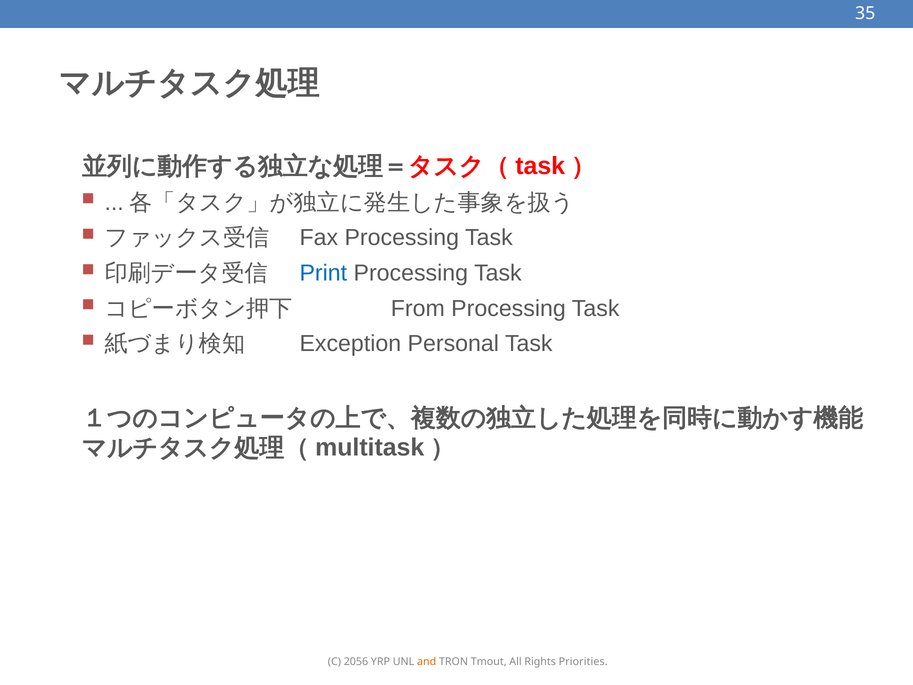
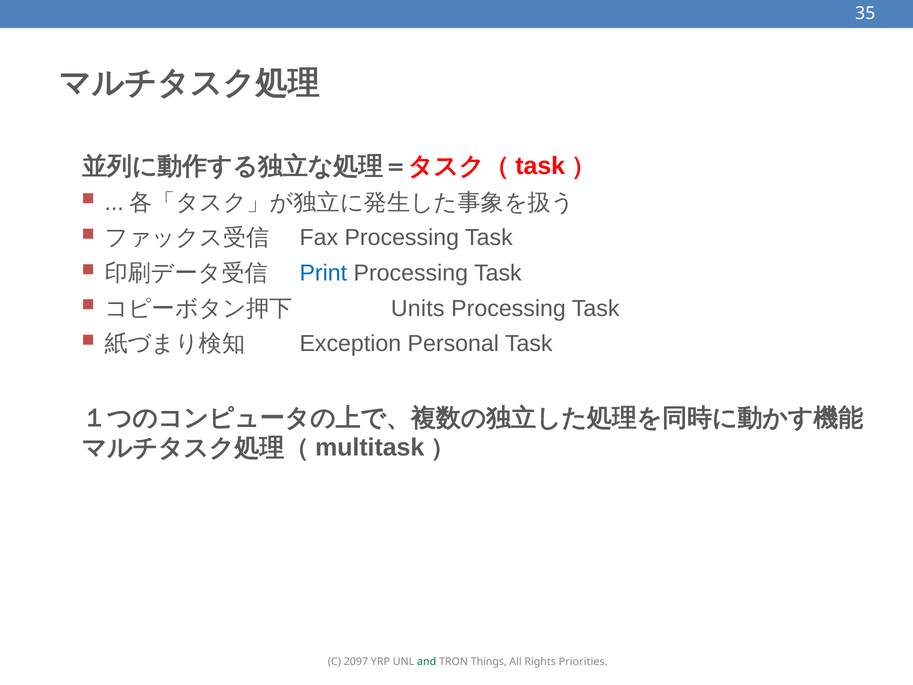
From: From -> Units
2056: 2056 -> 2097
and colour: orange -> green
Tmout: Tmout -> Things
